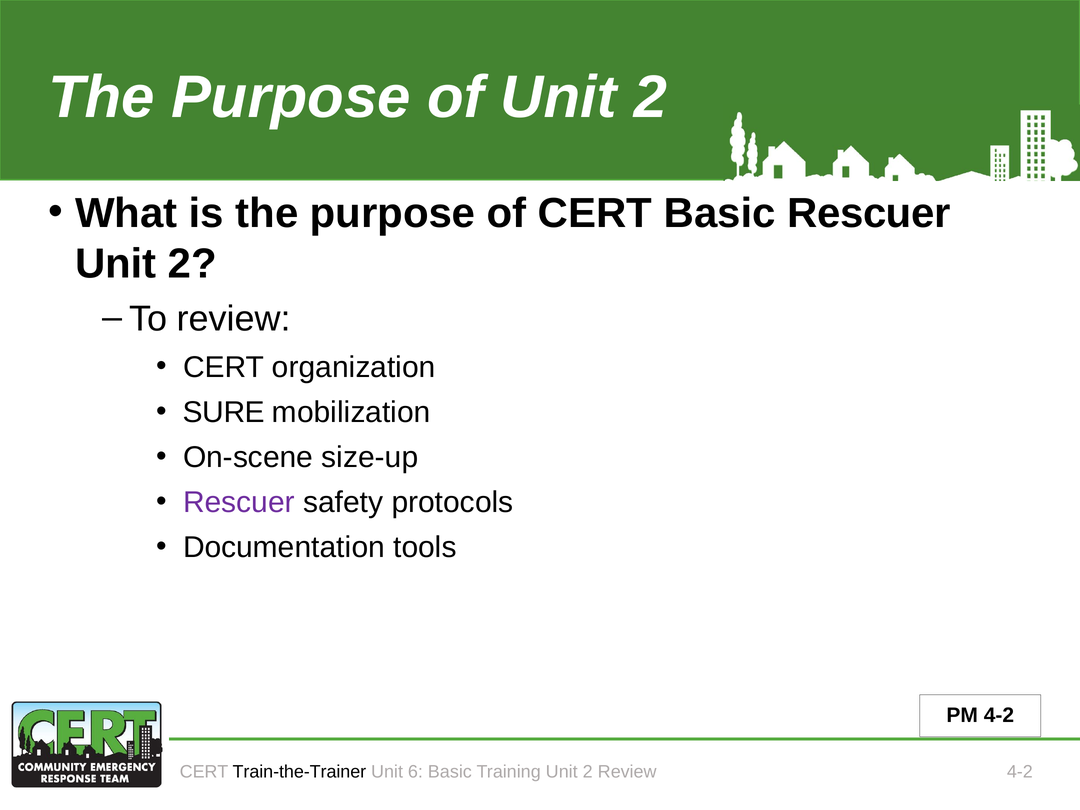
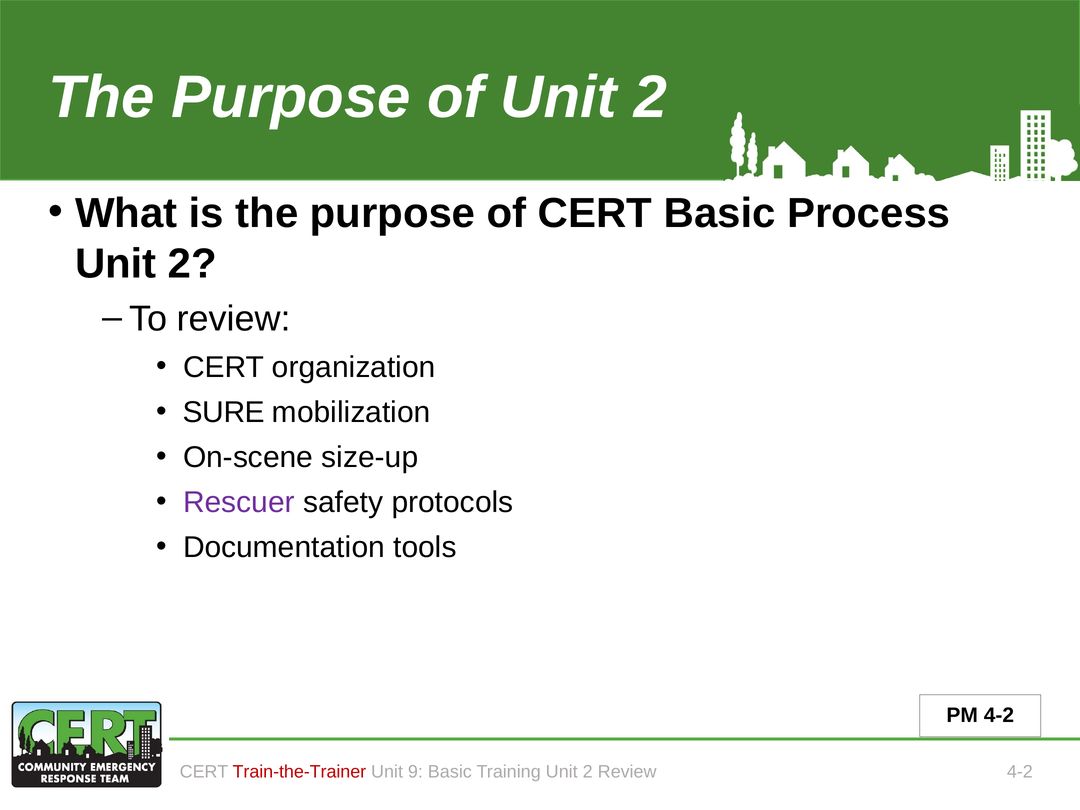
Basic Rescuer: Rescuer -> Process
Train-the-Trainer colour: black -> red
6: 6 -> 9
